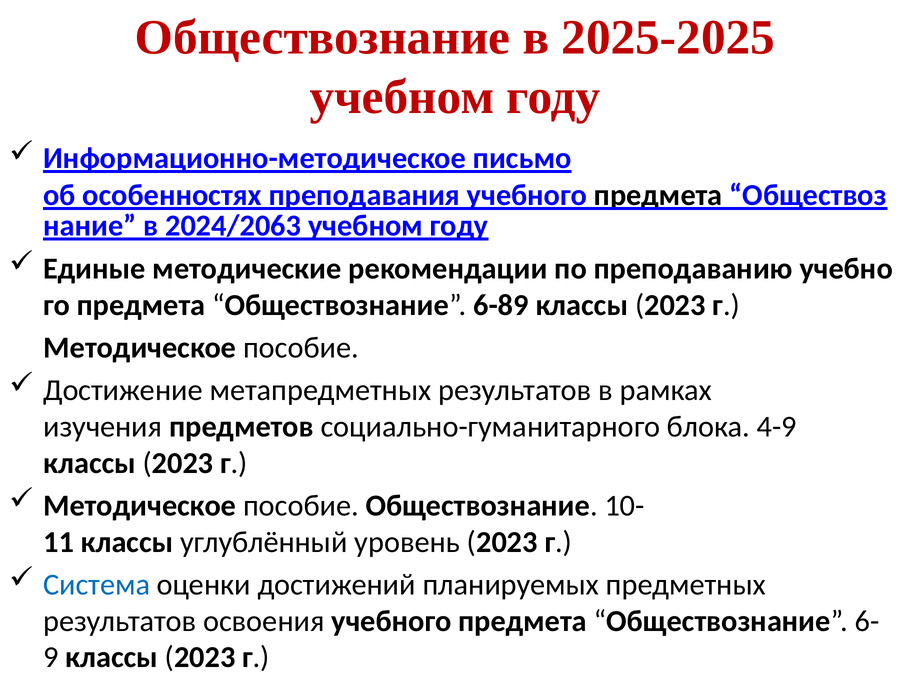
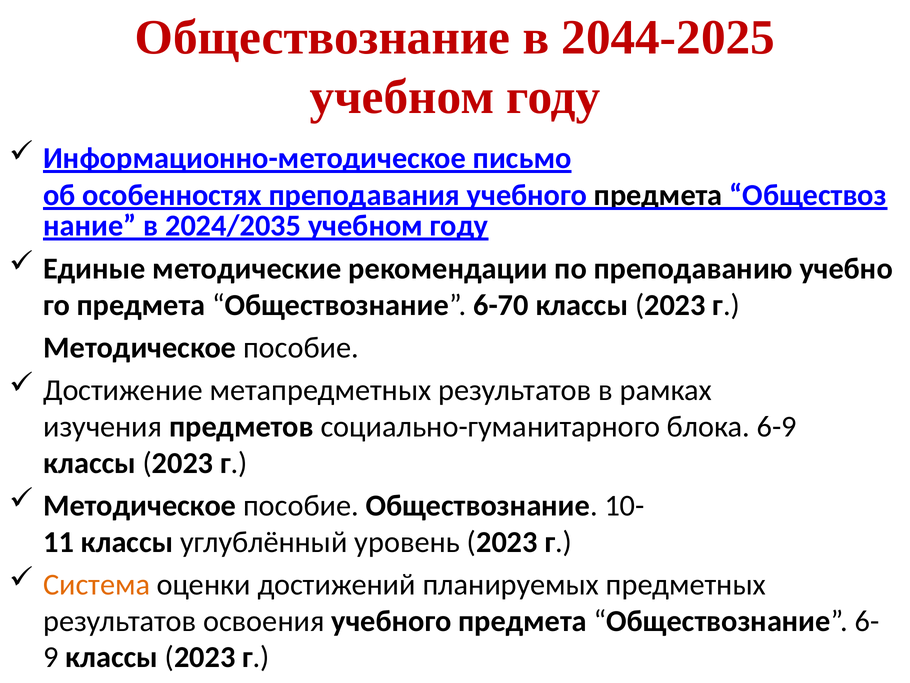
2025-2025: 2025-2025 -> 2044-2025
2024/2063: 2024/2063 -> 2024/2035
6-89: 6-89 -> 6-70
4-9: 4-9 -> 6-9
Система colour: blue -> orange
